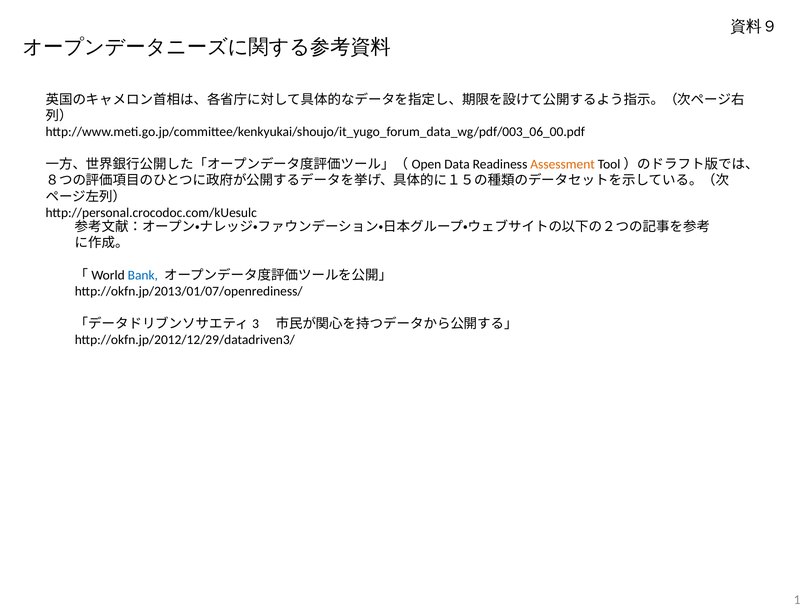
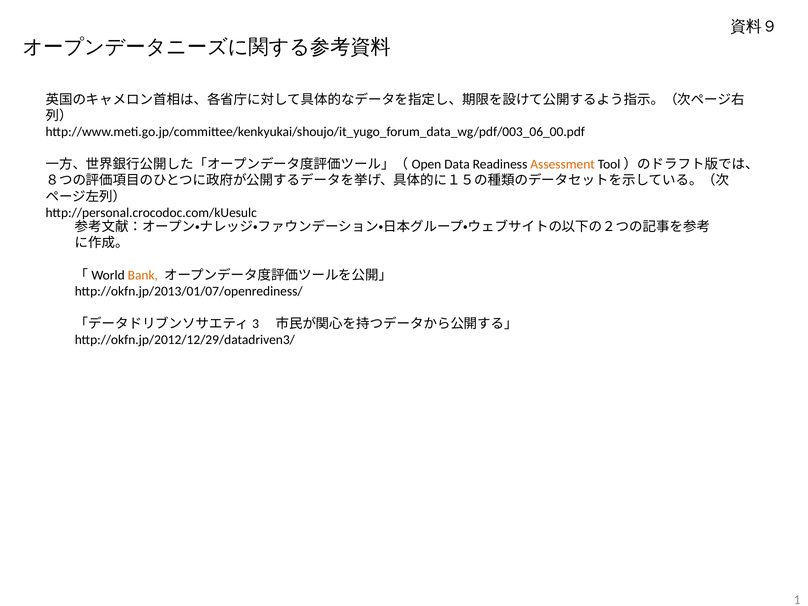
Bank colour: blue -> orange
